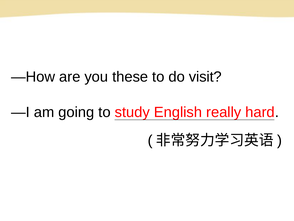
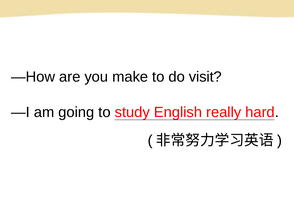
these: these -> make
